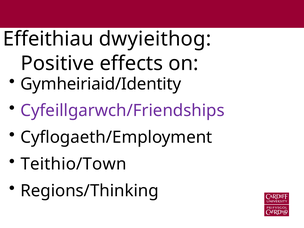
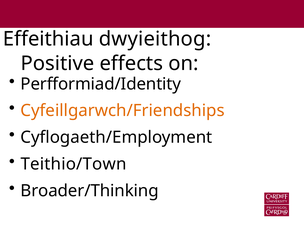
Gymheiriaid/Identity: Gymheiriaid/Identity -> Perfformiad/Identity
Cyfeillgarwch/Friendships colour: purple -> orange
Regions/Thinking: Regions/Thinking -> Broader/Thinking
